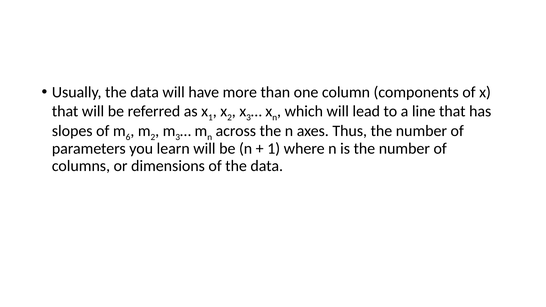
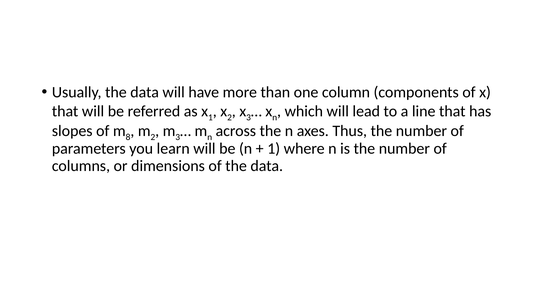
6: 6 -> 8
